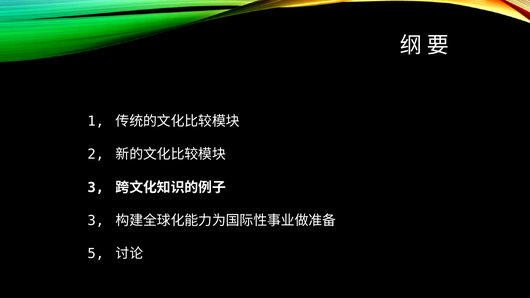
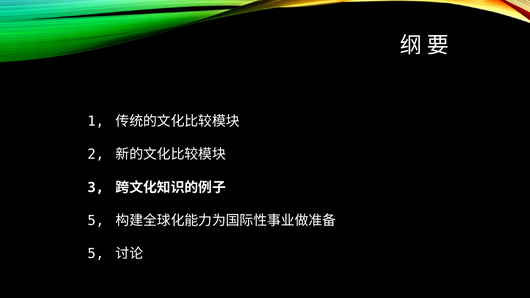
3 at (96, 221): 3 -> 5
